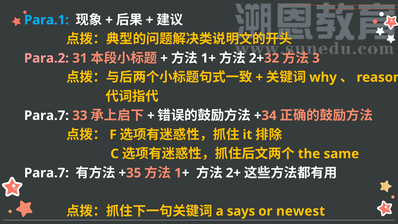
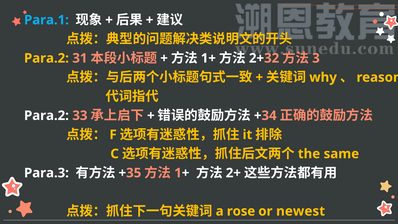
Para.2 at (46, 58) colour: pink -> yellow
Para.7 at (46, 116): Para.7 -> Para.2
Para.7 at (46, 173): Para.7 -> Para.3
says: says -> rose
